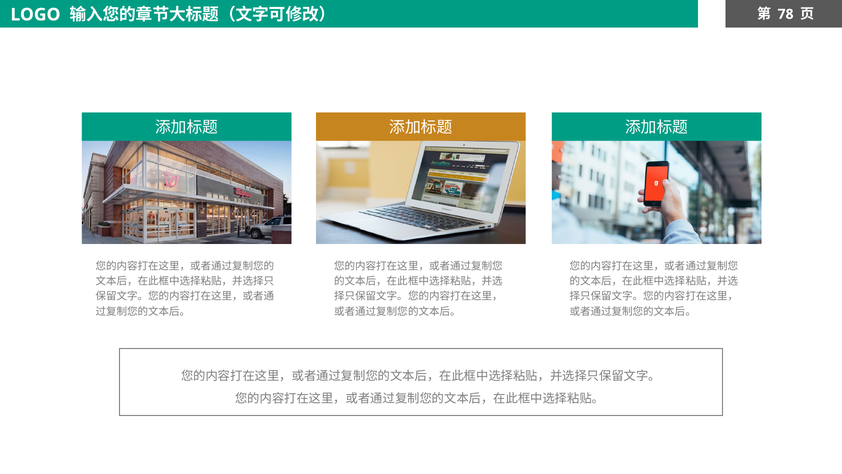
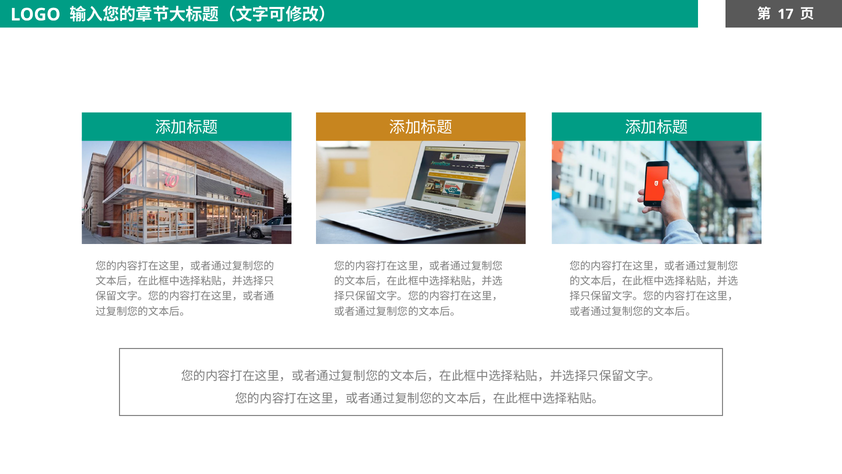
78: 78 -> 17
